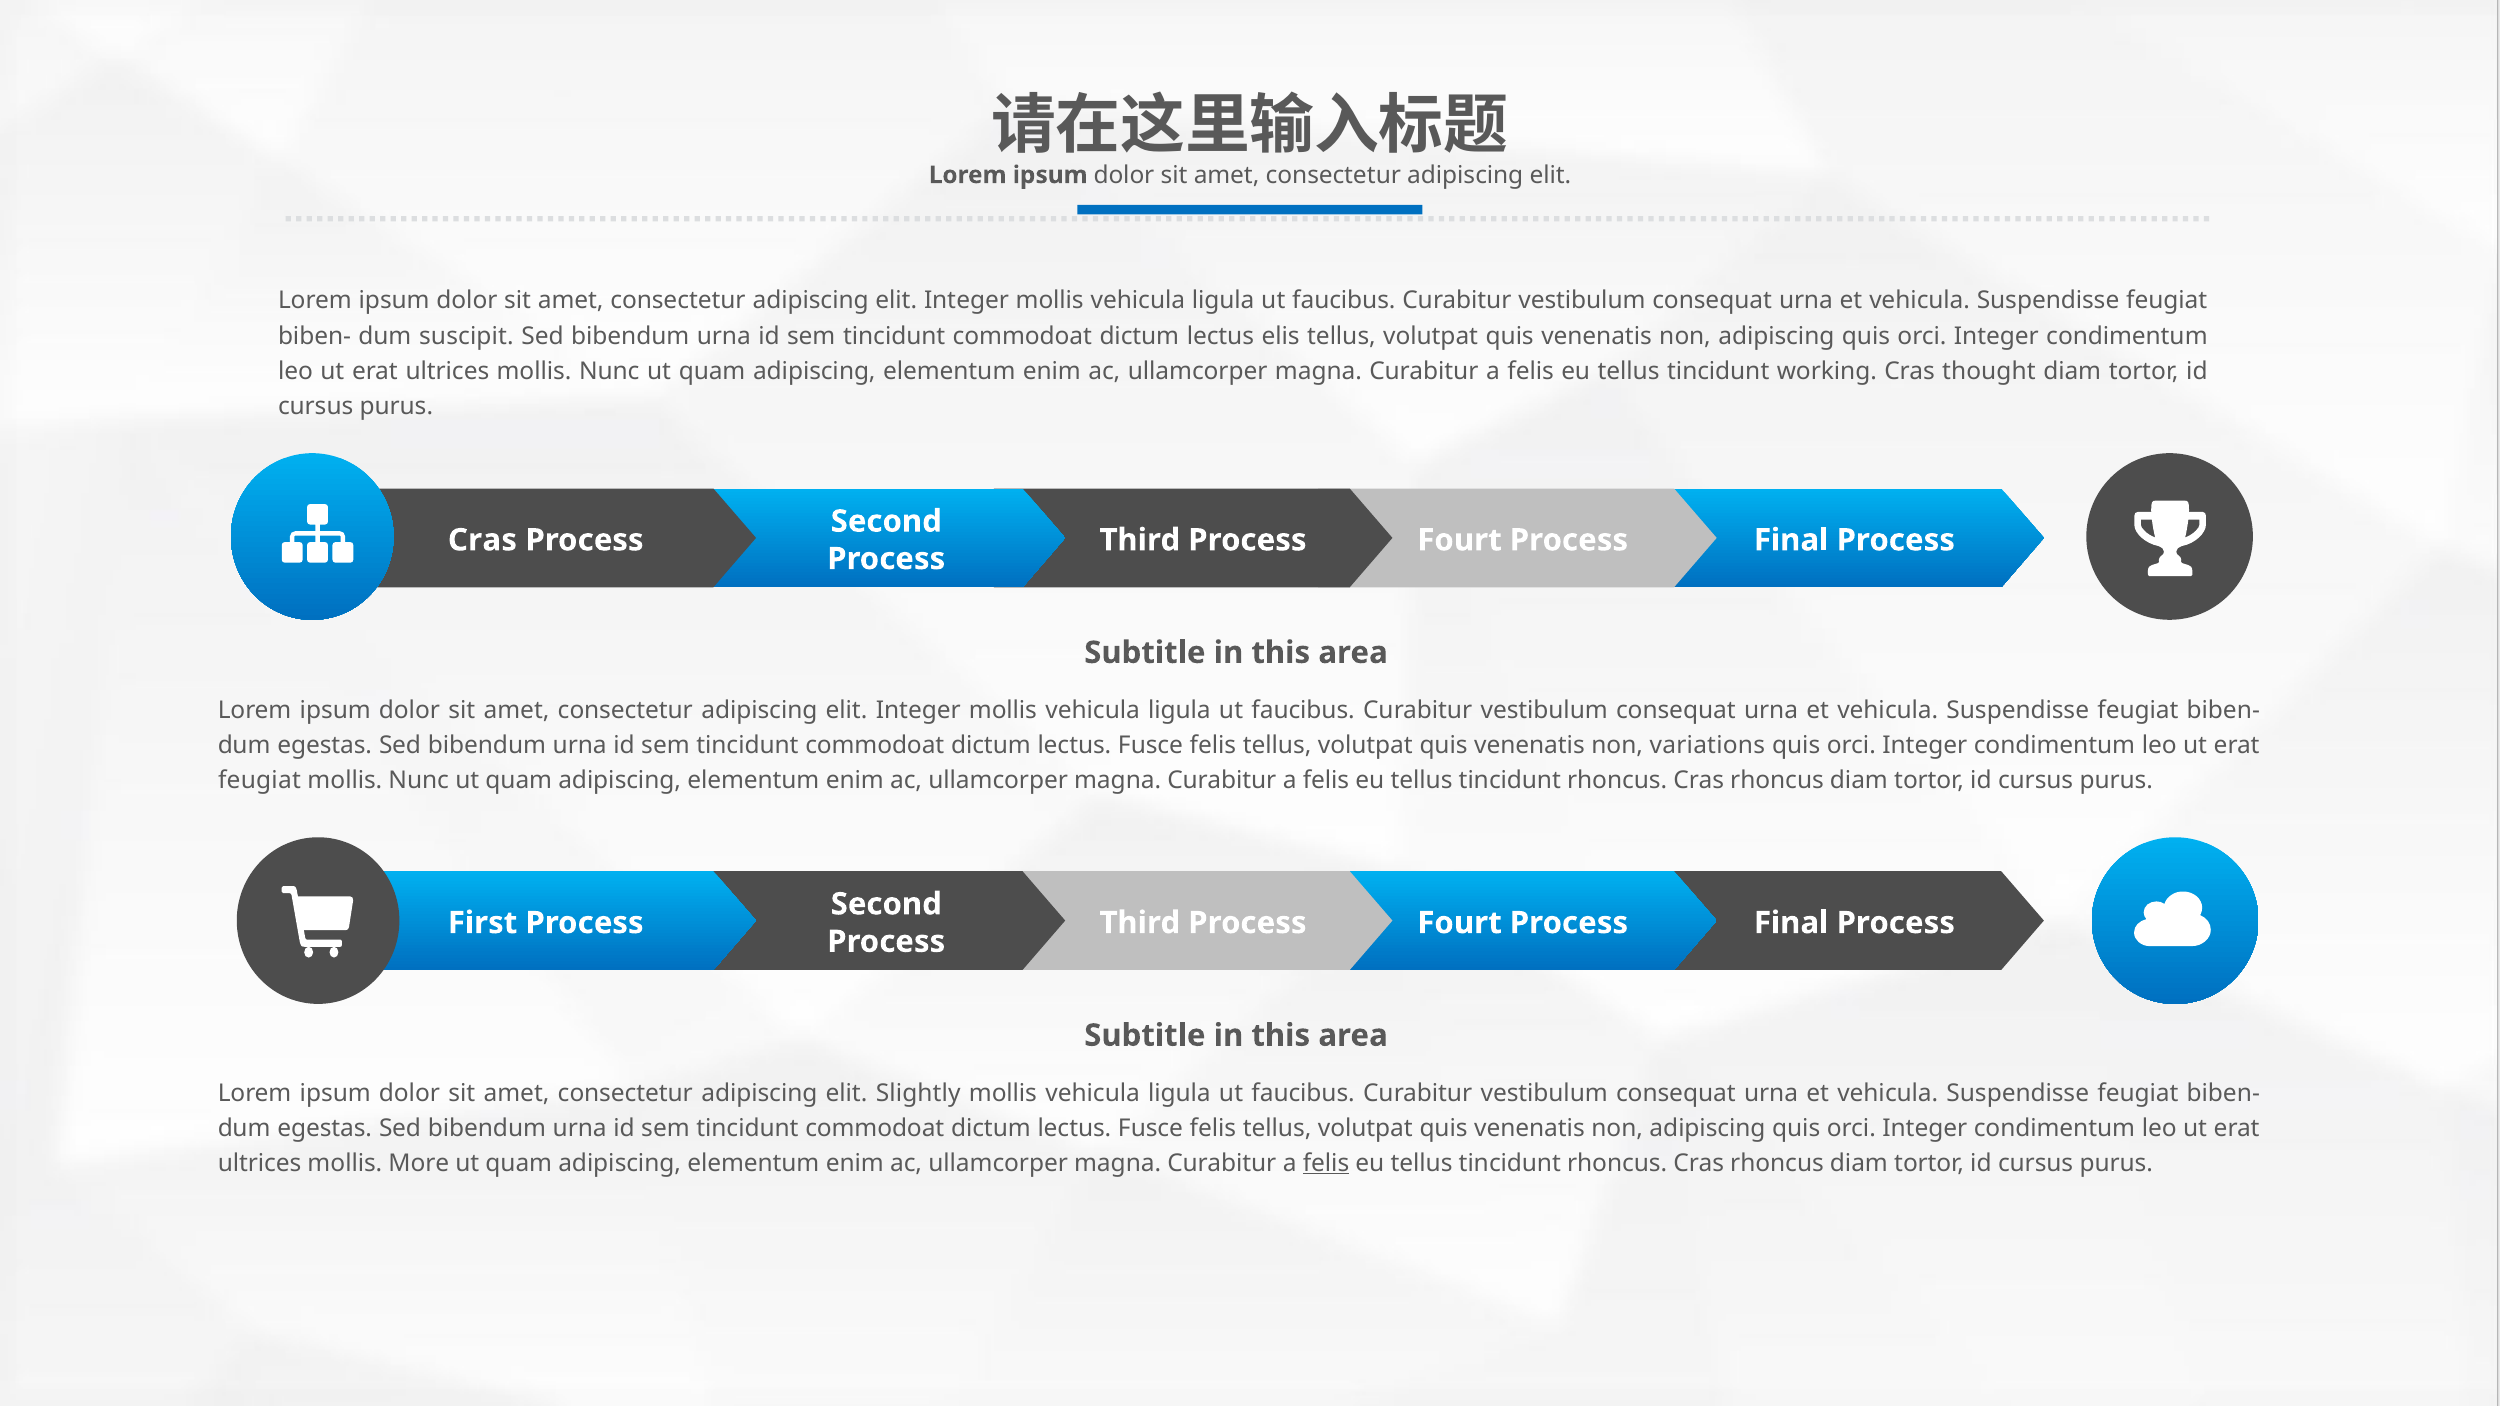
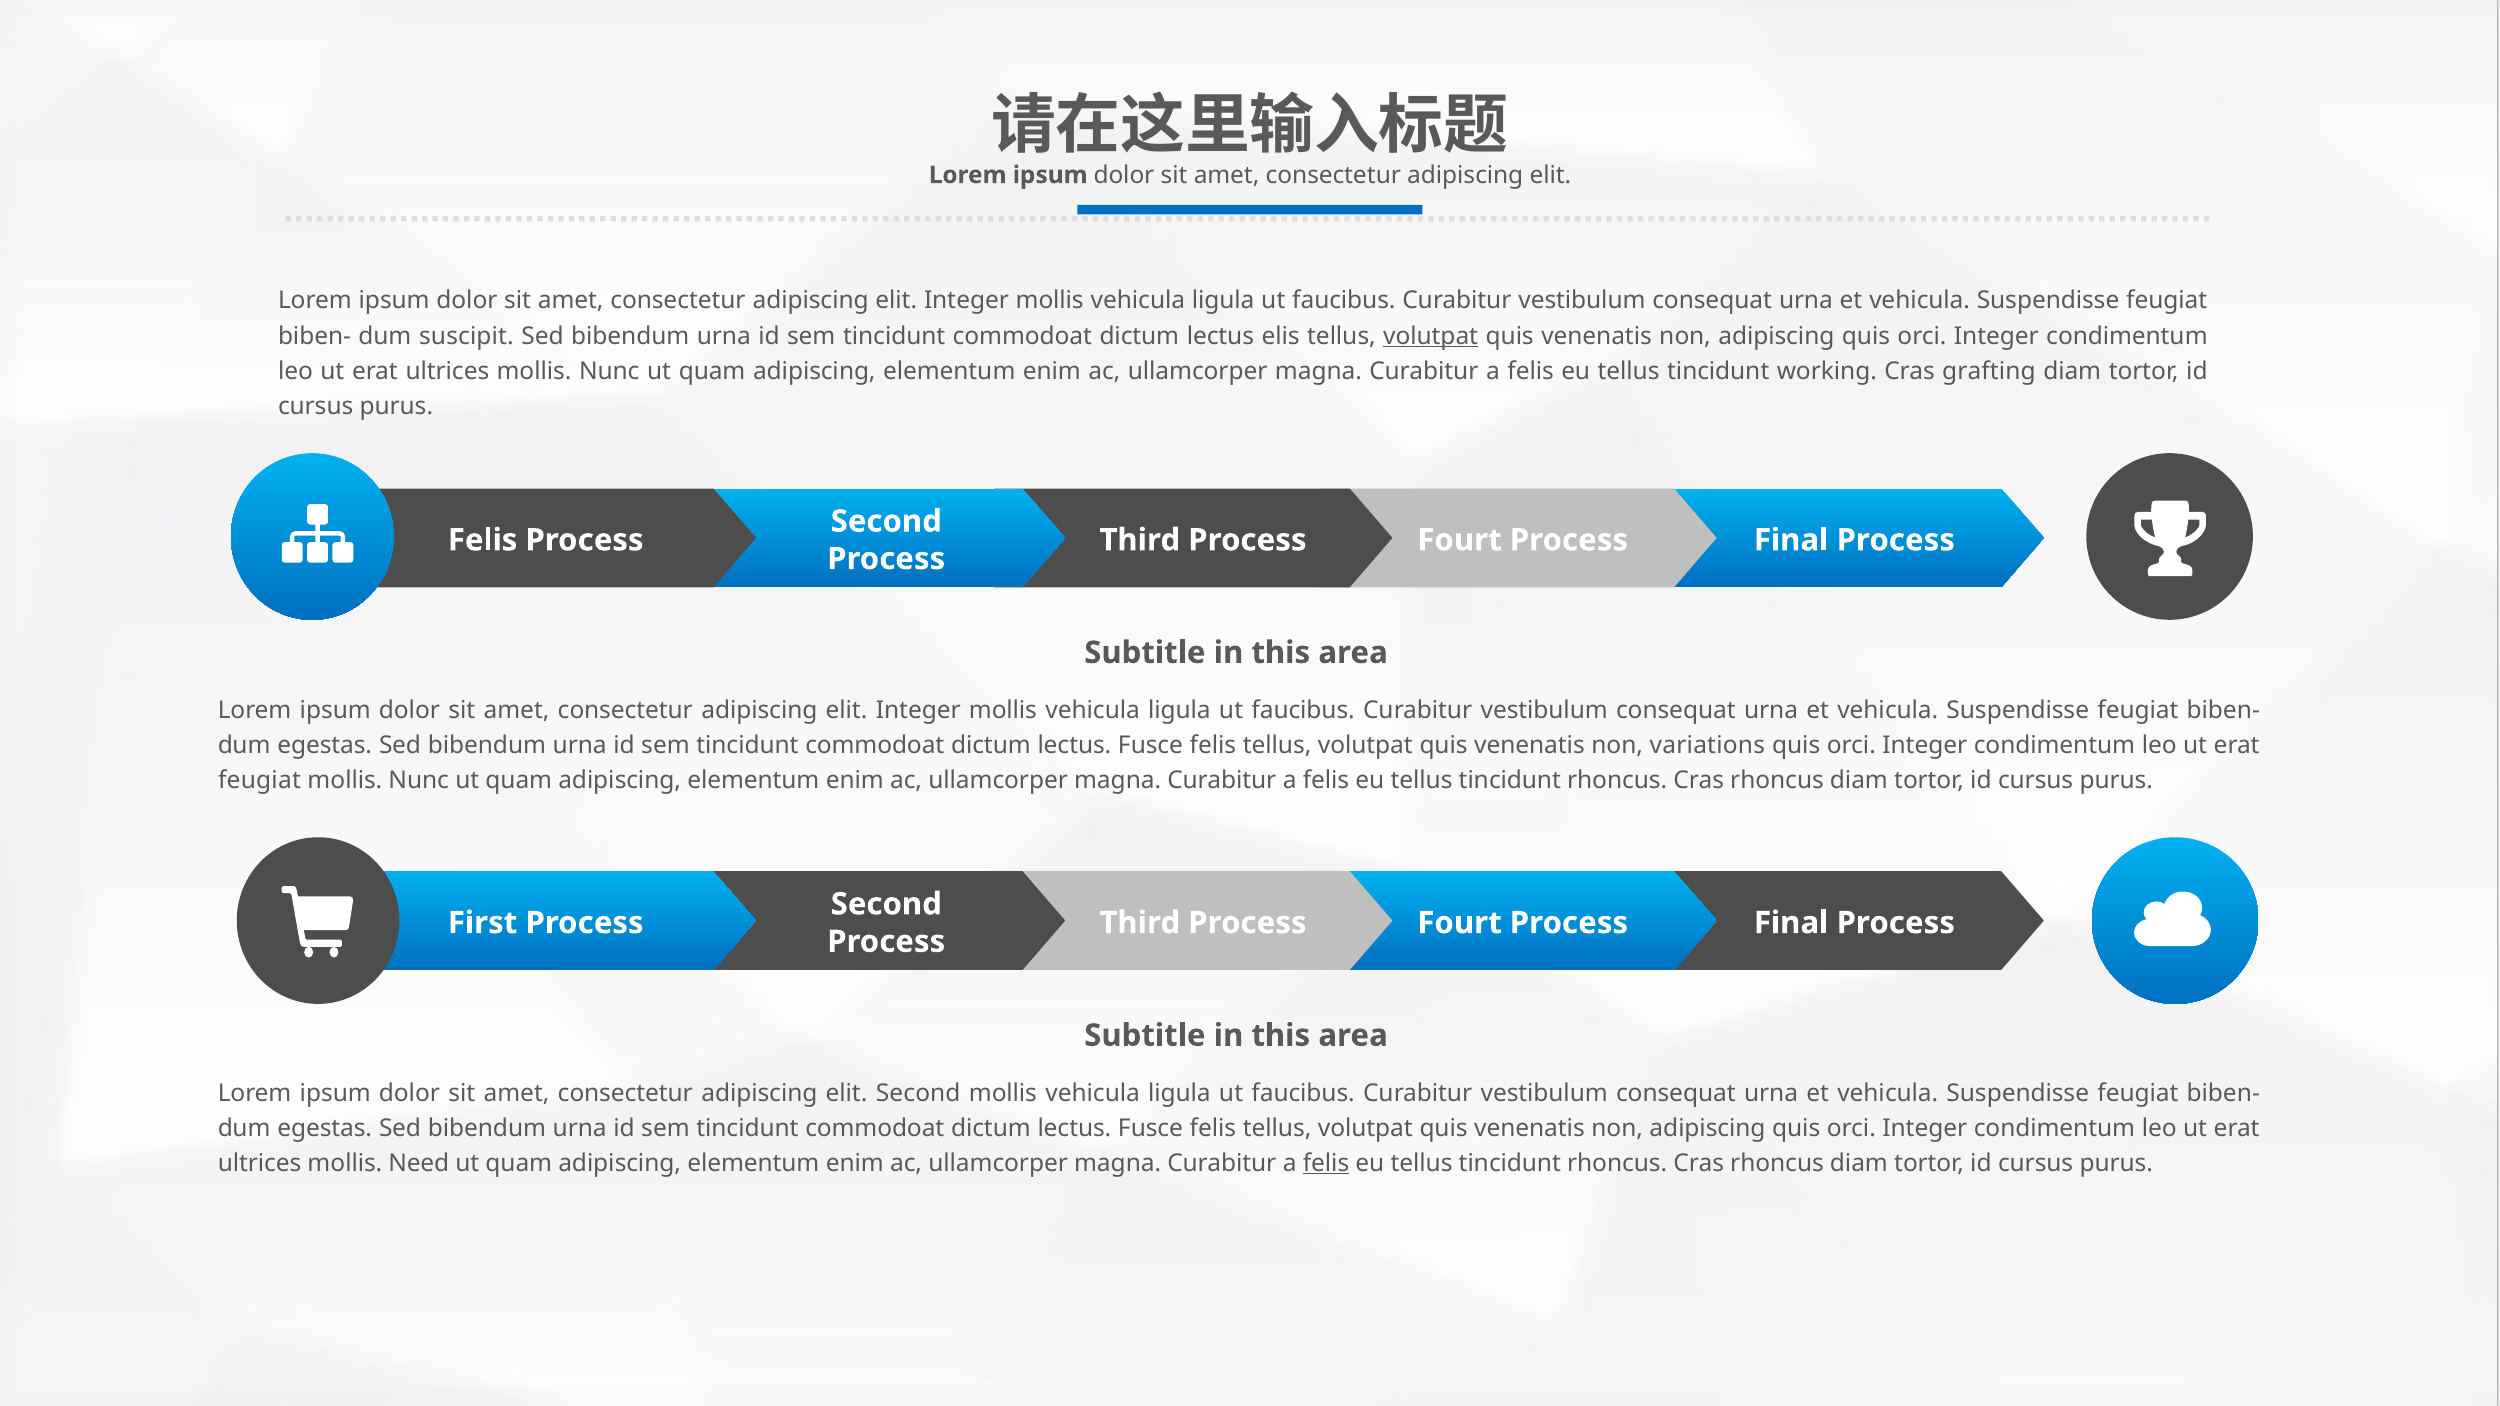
volutpat at (1431, 336) underline: none -> present
thought: thought -> grafting
Cras at (482, 540): Cras -> Felis
elit Slightly: Slightly -> Second
More: More -> Need
